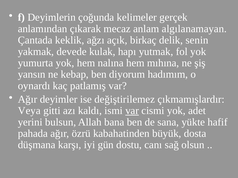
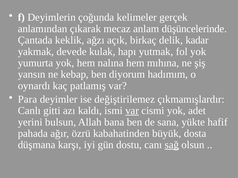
algılanamayan: algılanamayan -> düşüncelerinde
senin: senin -> kadar
Ağır at (28, 100): Ağır -> Para
Veya: Veya -> Canlı
sağ underline: none -> present
